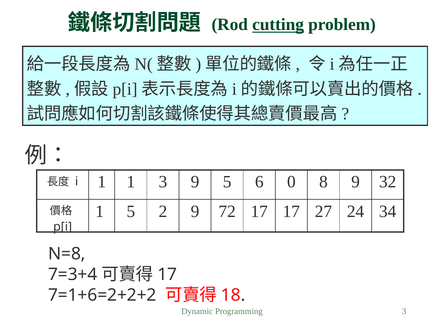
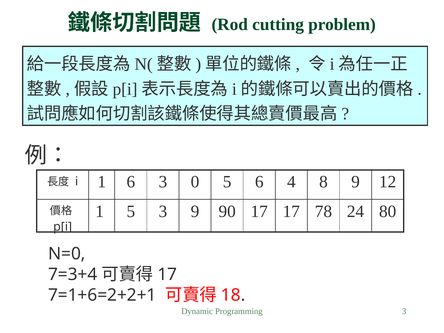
cutting underline: present -> none
1 1: 1 -> 6
3 9: 9 -> 0
0: 0 -> 4
32: 32 -> 12
5 2: 2 -> 3
72: 72 -> 90
27: 27 -> 78
34: 34 -> 80
N=8: N=8 -> N=0
7=1+6=2+2+2: 7=1+6=2+2+2 -> 7=1+6=2+2+1
